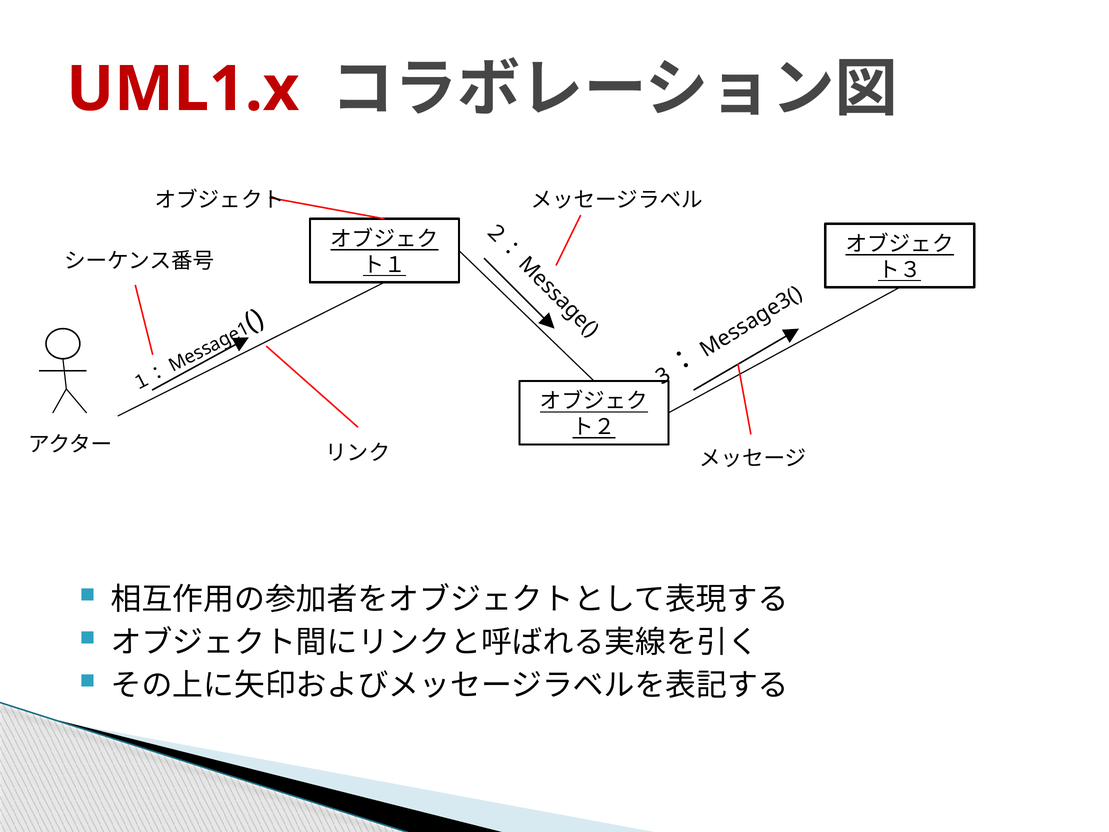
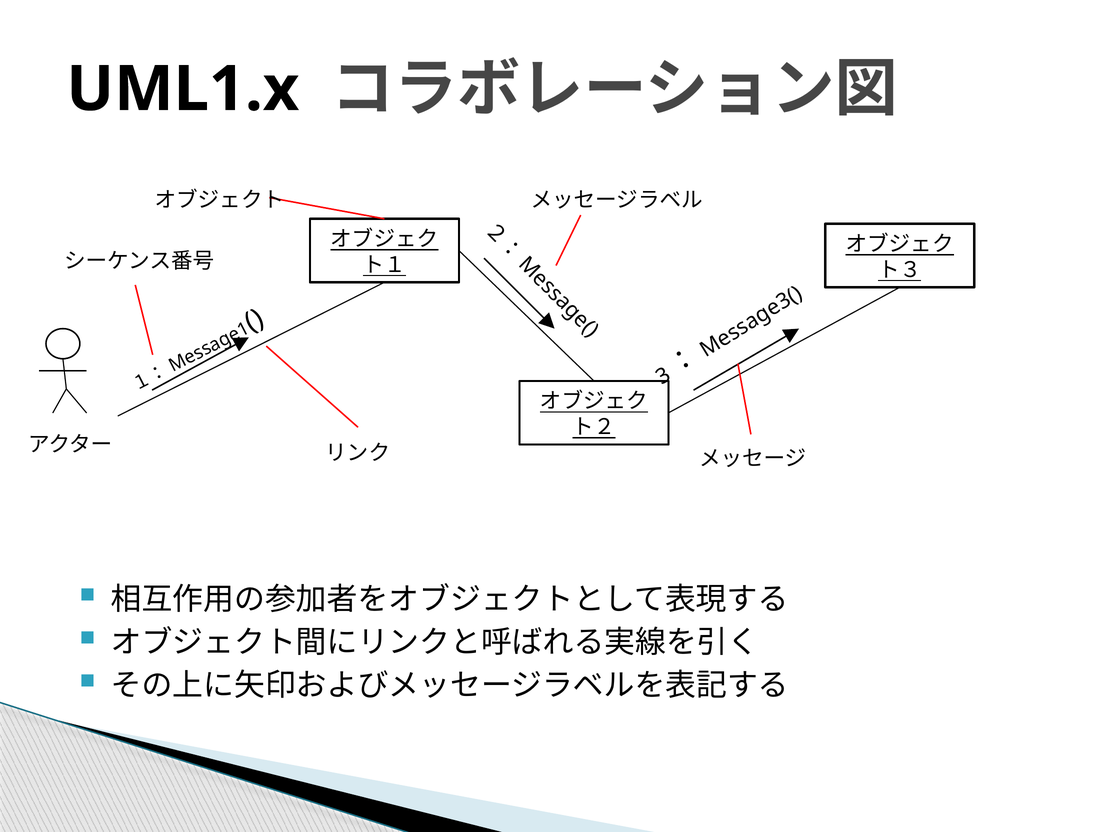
UML1.x colour: red -> black
